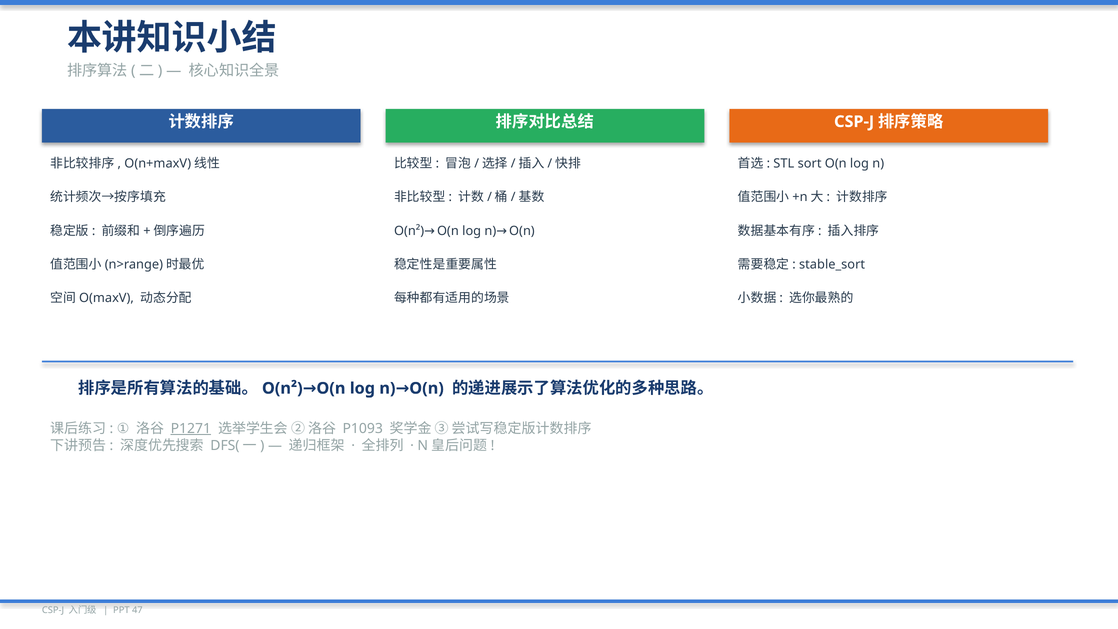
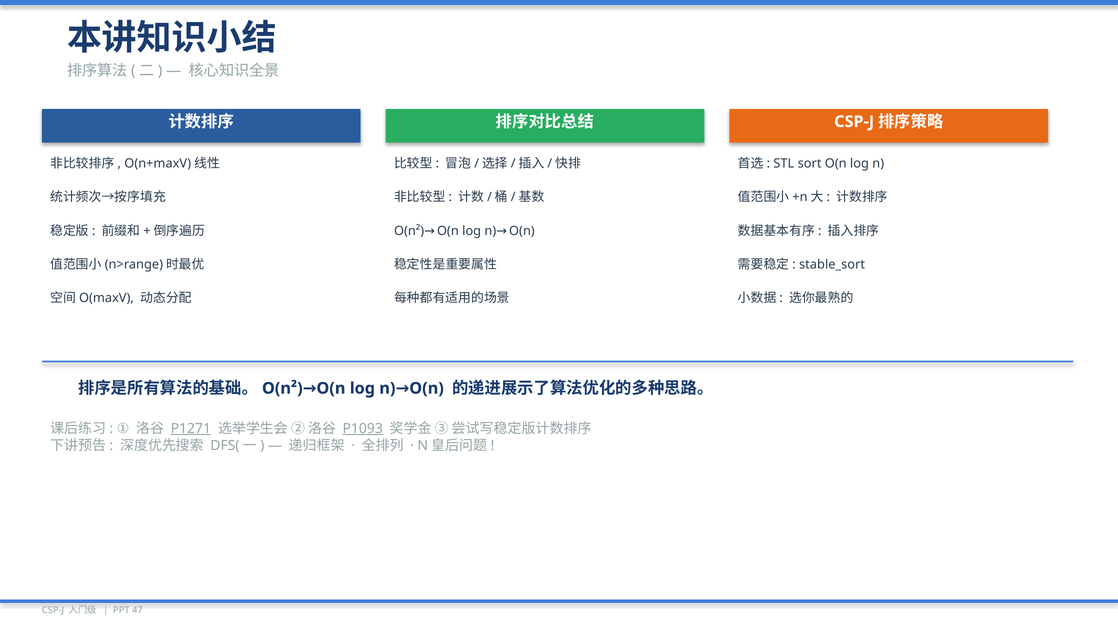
P1093 underline: none -> present
